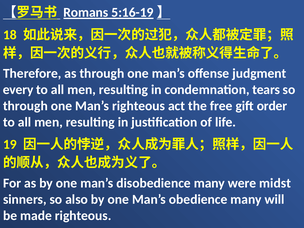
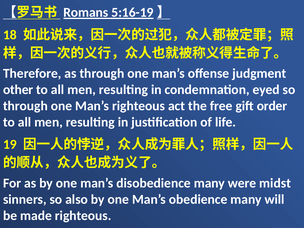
every: every -> other
tears: tears -> eyed
